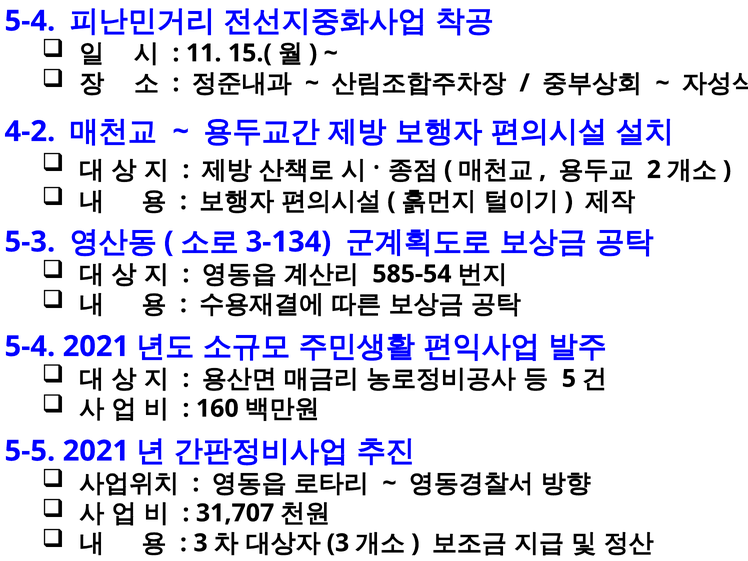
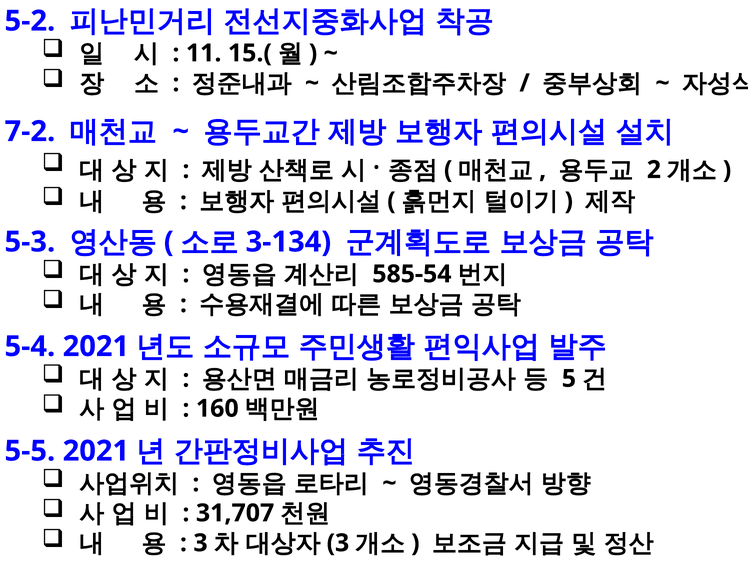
5-4 at (30, 21): 5-4 -> 5-2
4-2: 4-2 -> 7-2
